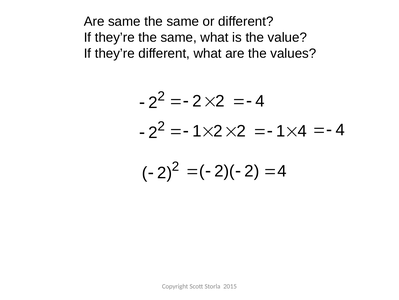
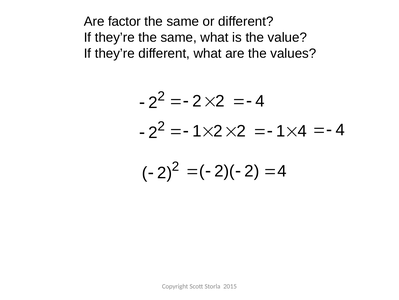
Are same: same -> factor
